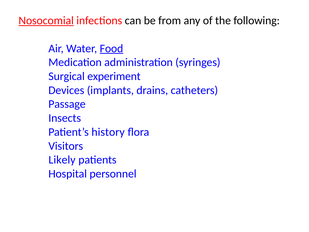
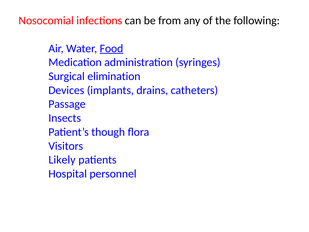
Nosocomial underline: present -> none
experiment: experiment -> elimination
history: history -> though
